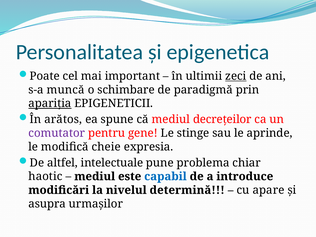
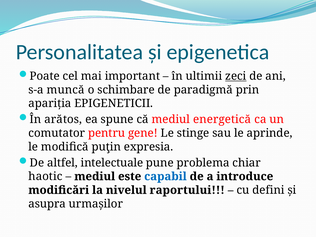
apariția underline: present -> none
decrețeilor: decrețeilor -> energetică
comutator colour: purple -> black
cheie: cheie -> puţin
determină: determină -> raportului
apare: apare -> defini
